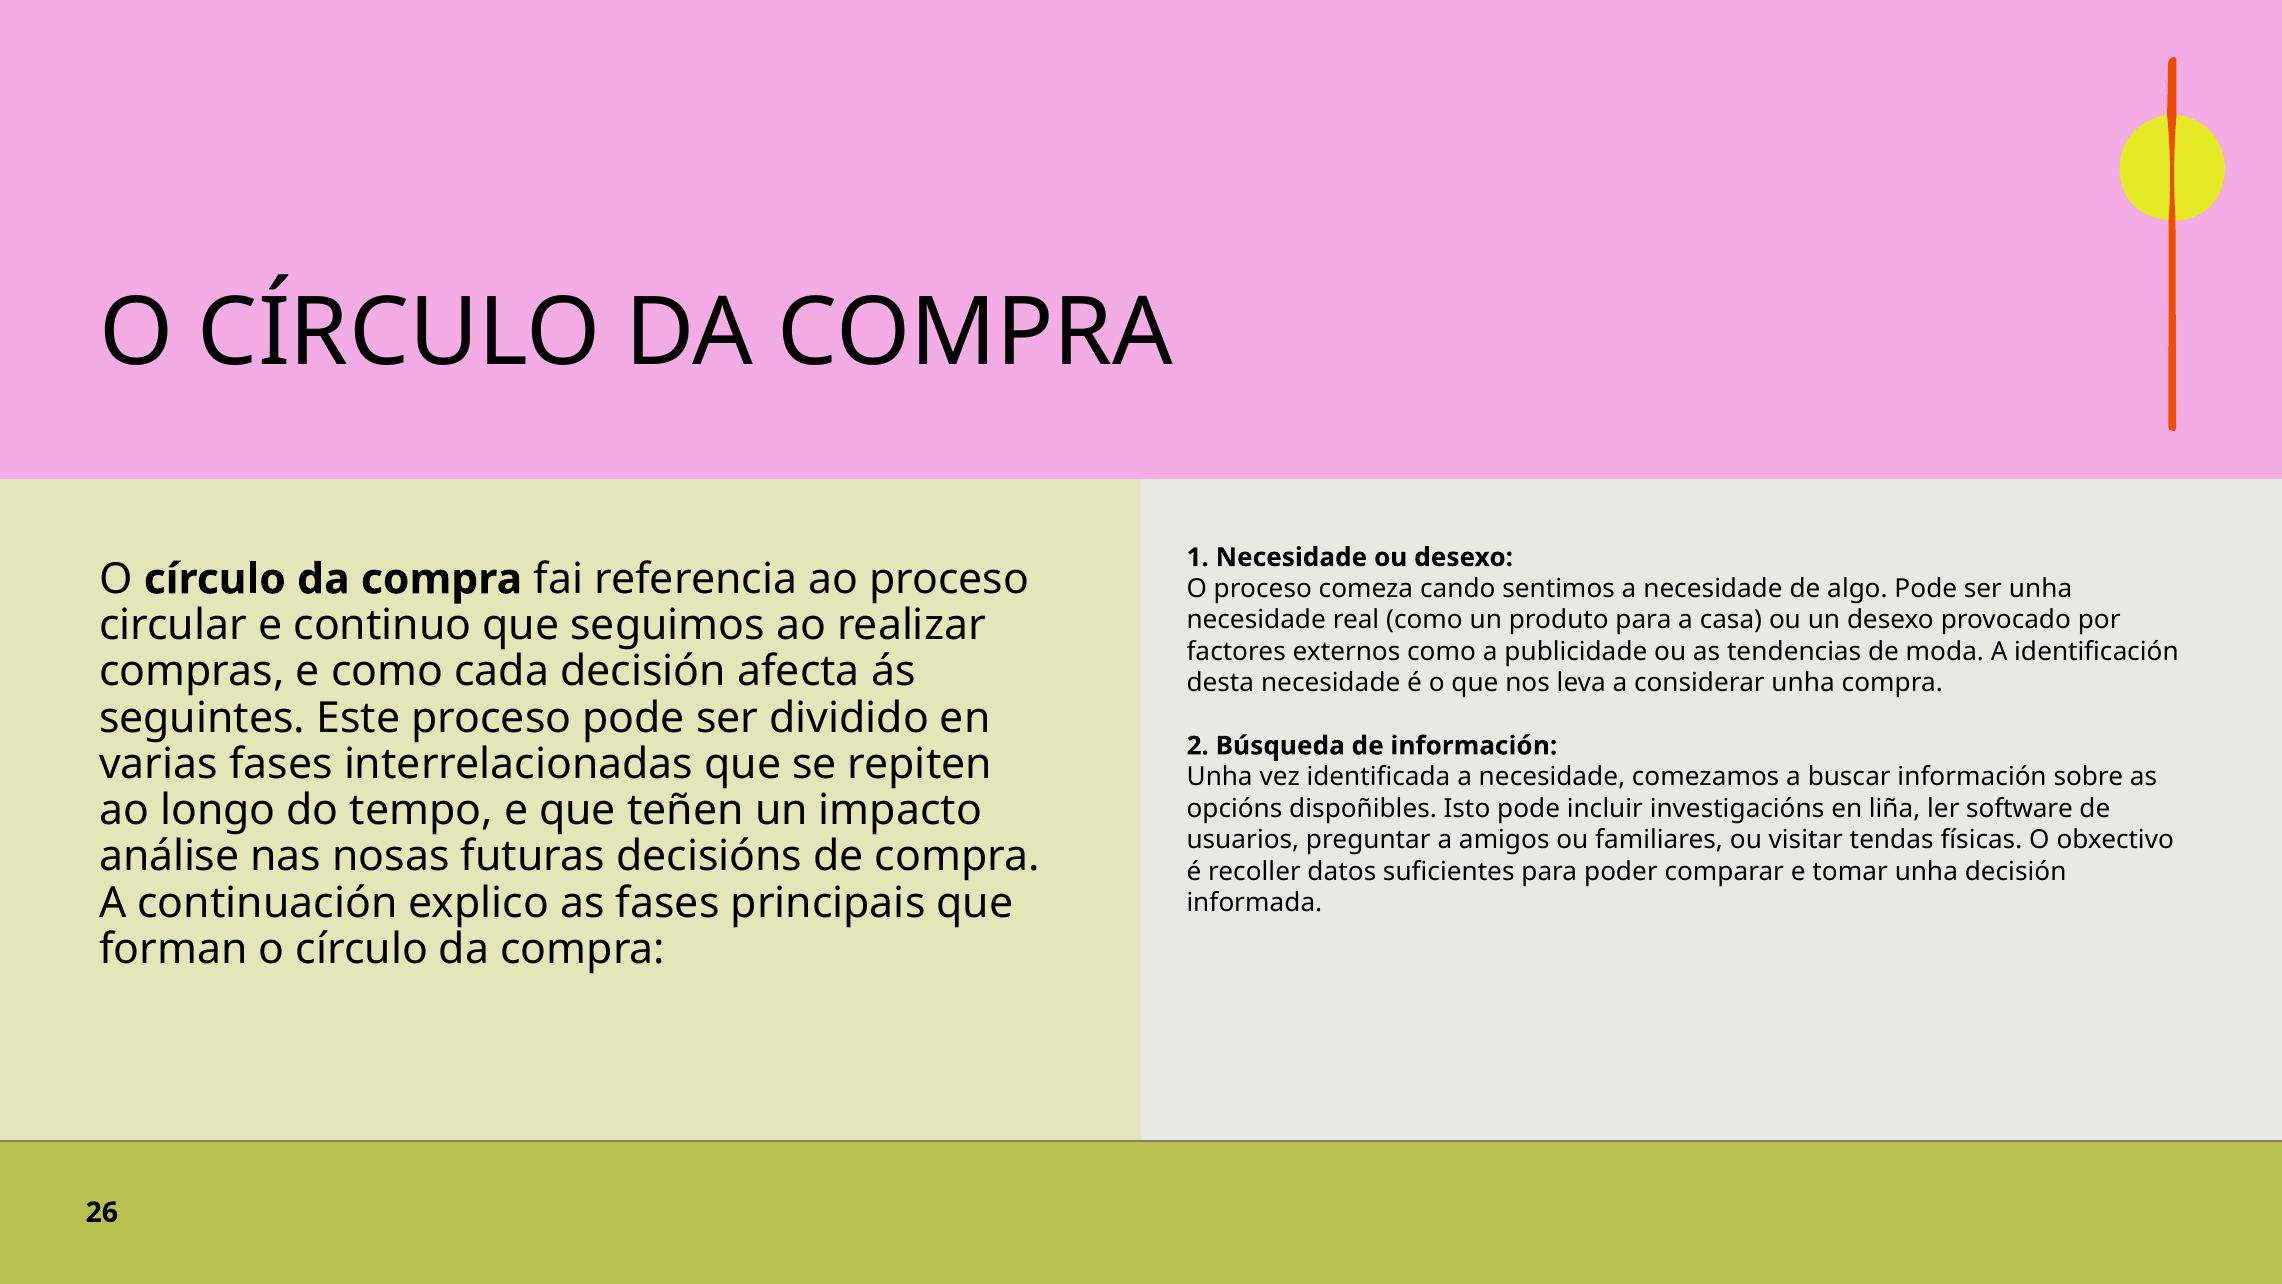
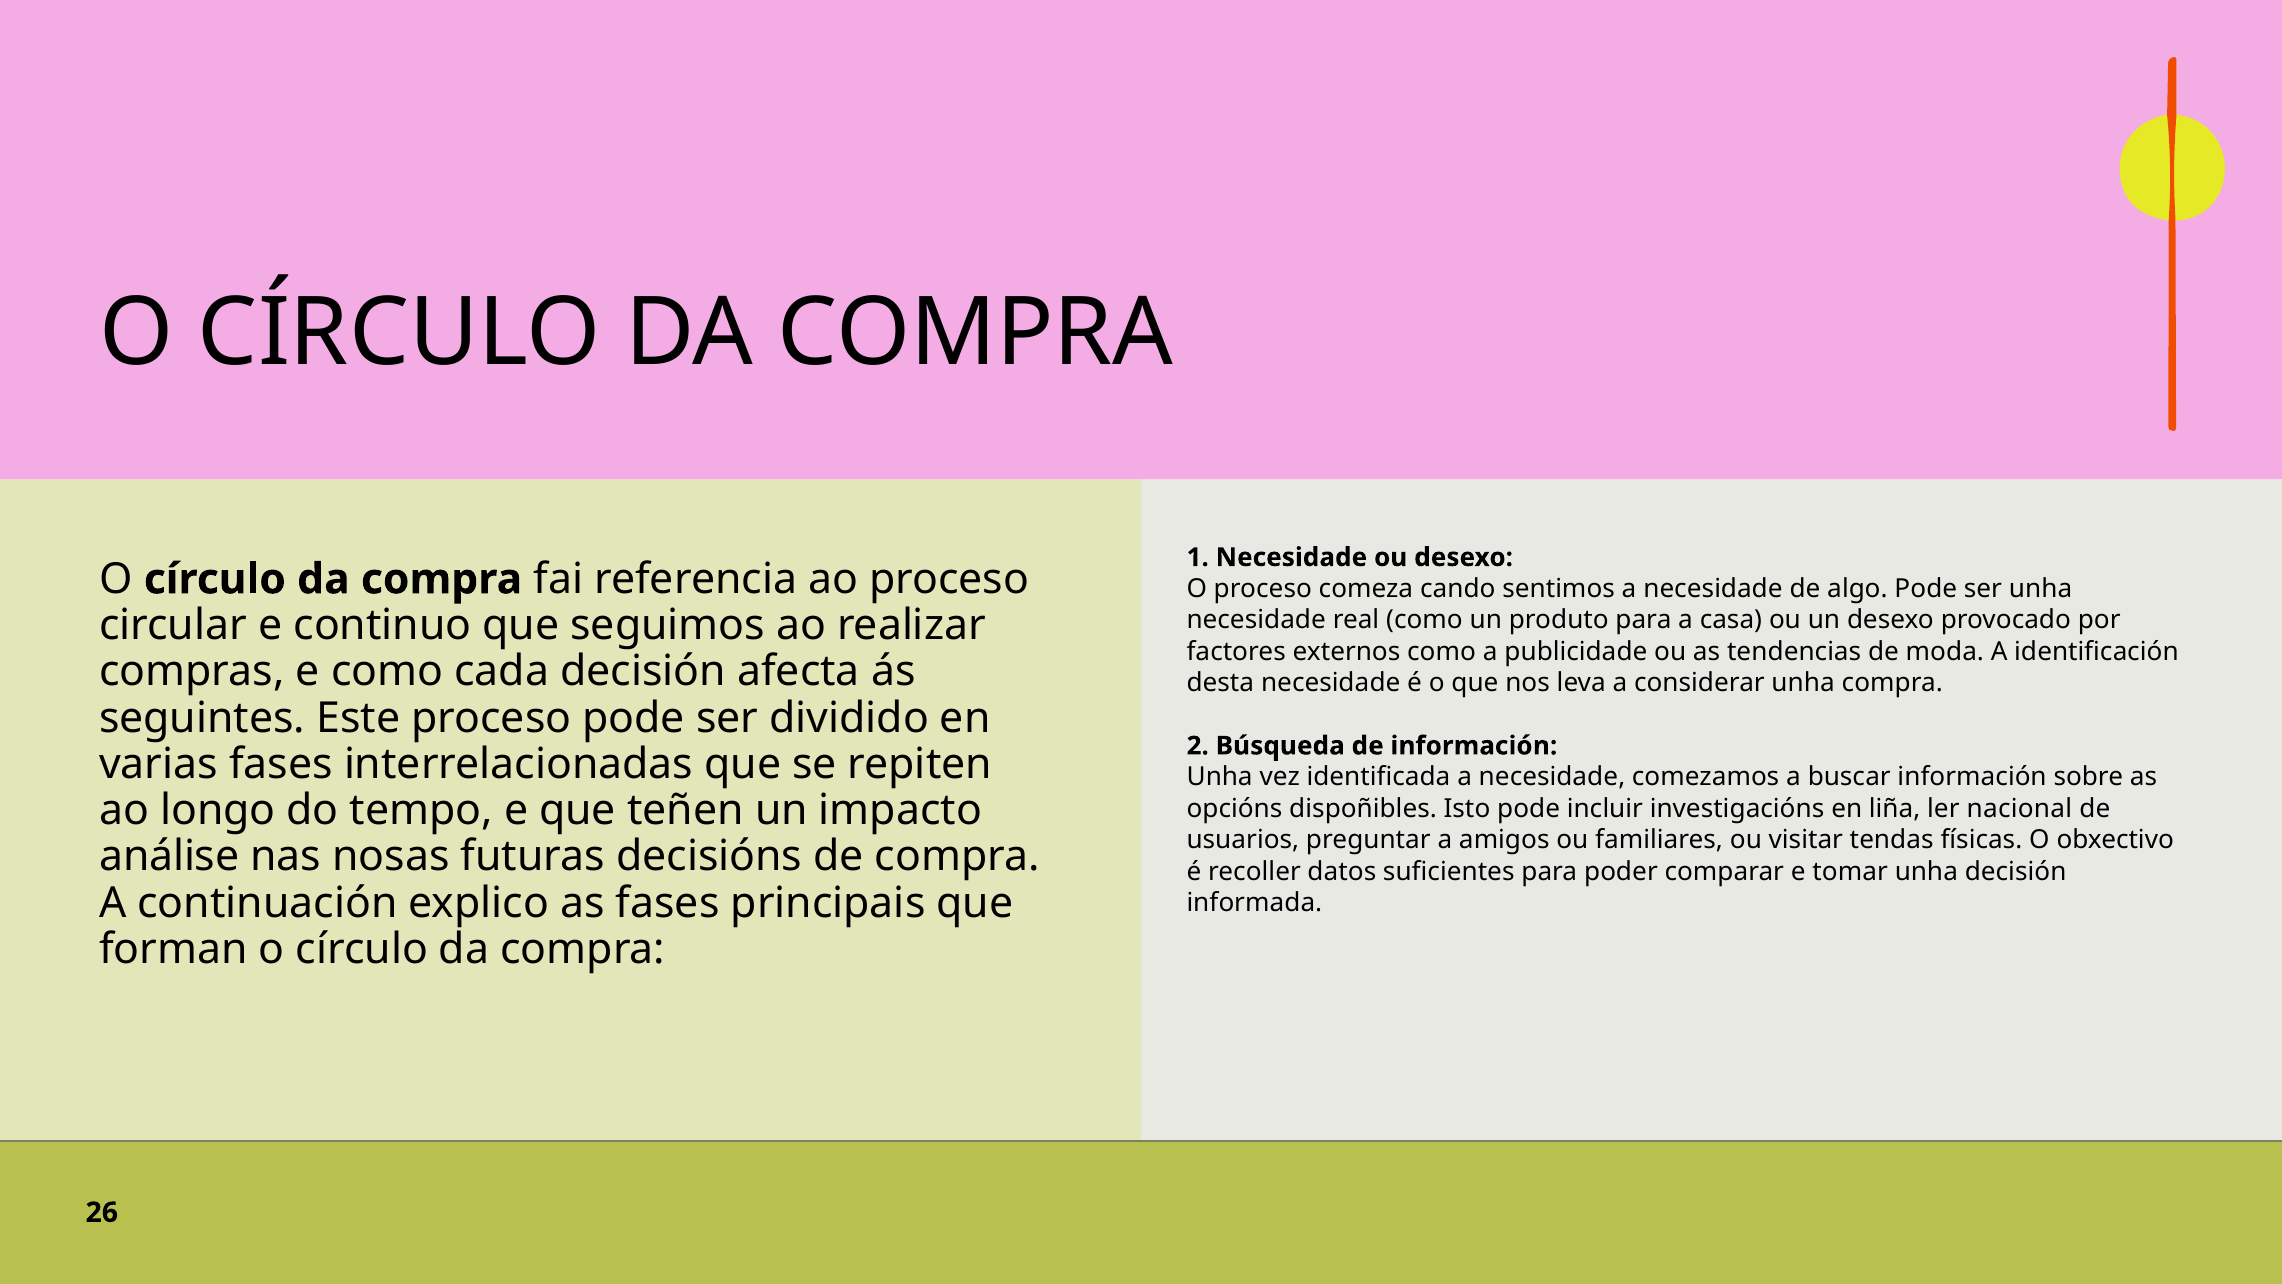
software: software -> nacional
